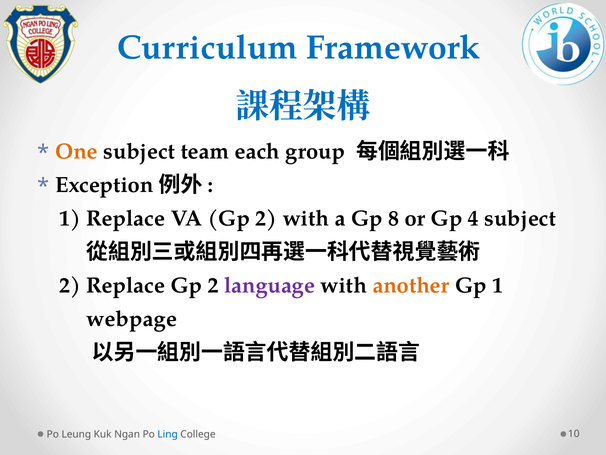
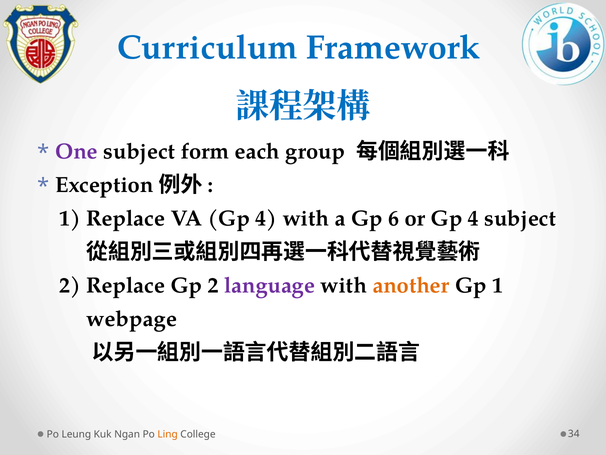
One colour: orange -> purple
team: team -> form
VA Gp 2: 2 -> 4
8: 8 -> 6
Ling colour: blue -> orange
10: 10 -> 34
